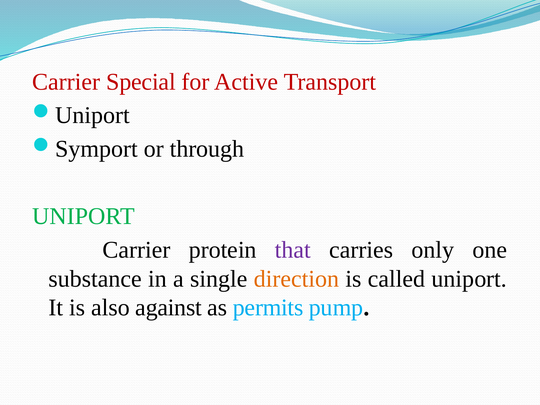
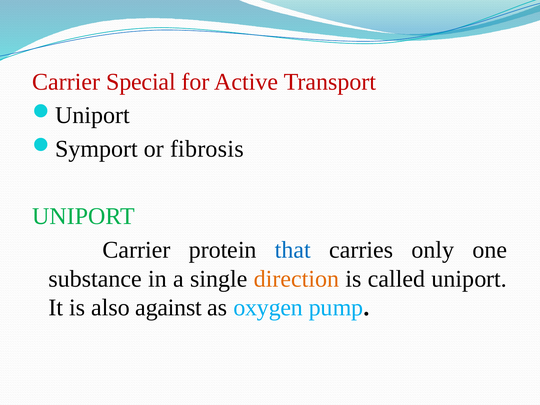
through: through -> fibrosis
that colour: purple -> blue
permits: permits -> oxygen
